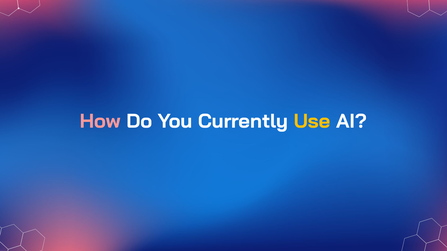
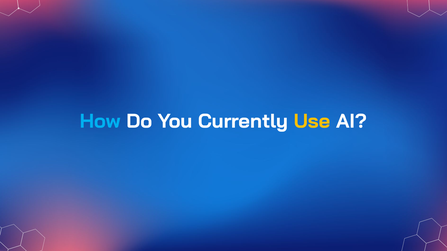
How colour: pink -> light blue
